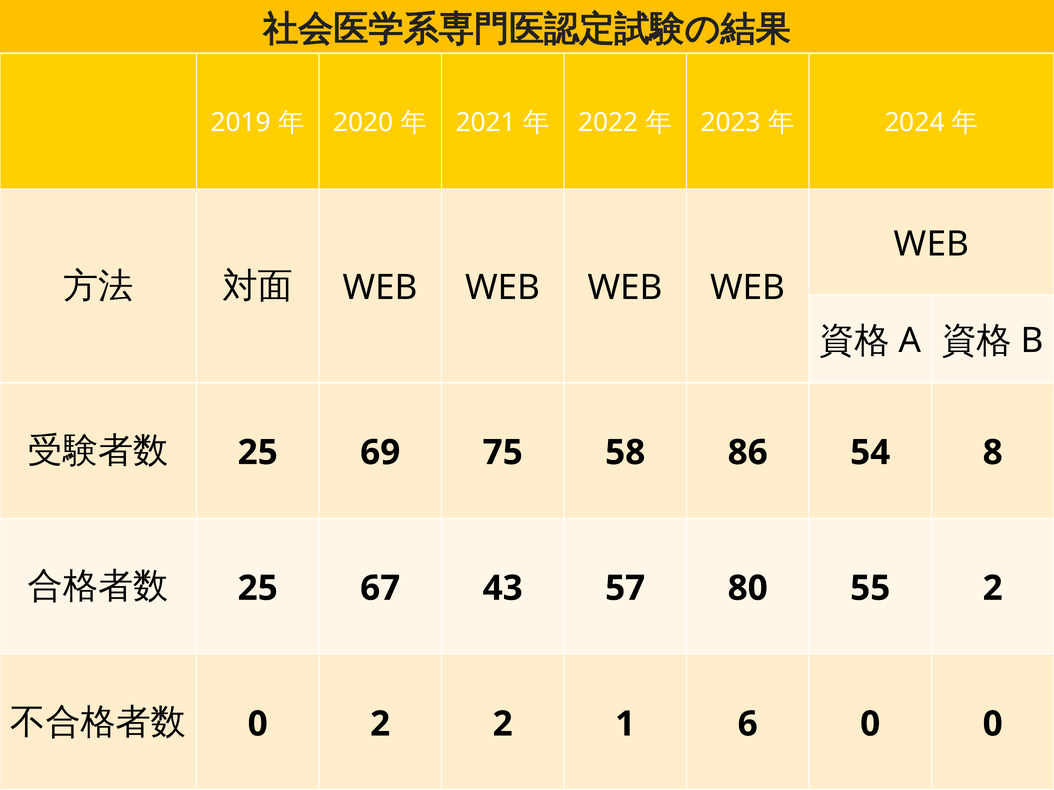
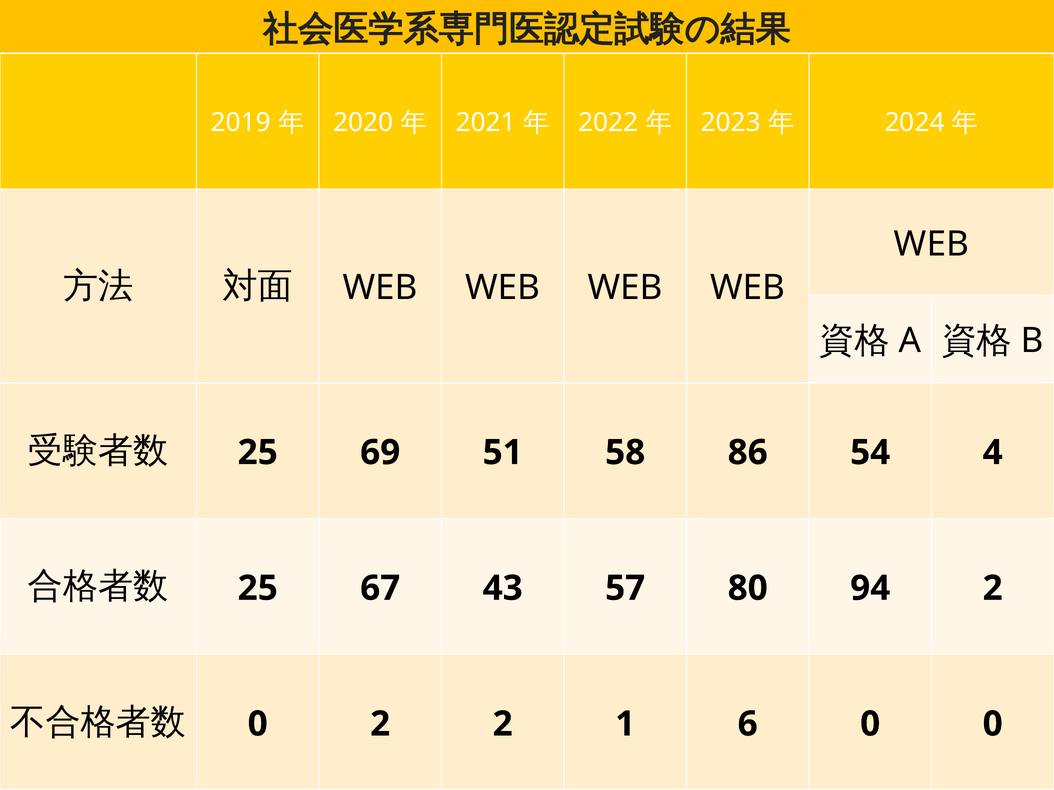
75: 75 -> 51
8: 8 -> 4
55: 55 -> 94
